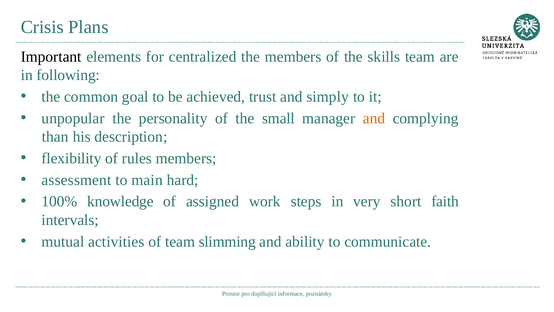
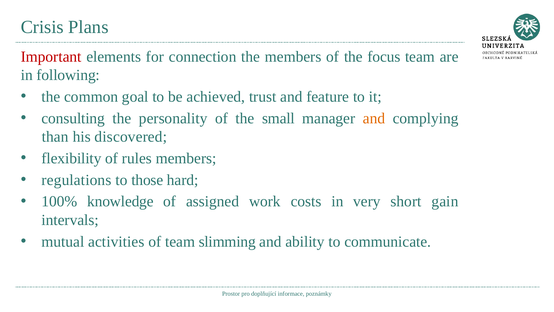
Important colour: black -> red
centralized: centralized -> connection
skills: skills -> focus
simply: simply -> feature
unpopular: unpopular -> consulting
description: description -> discovered
assessment: assessment -> regulations
main: main -> those
steps: steps -> costs
faith: faith -> gain
